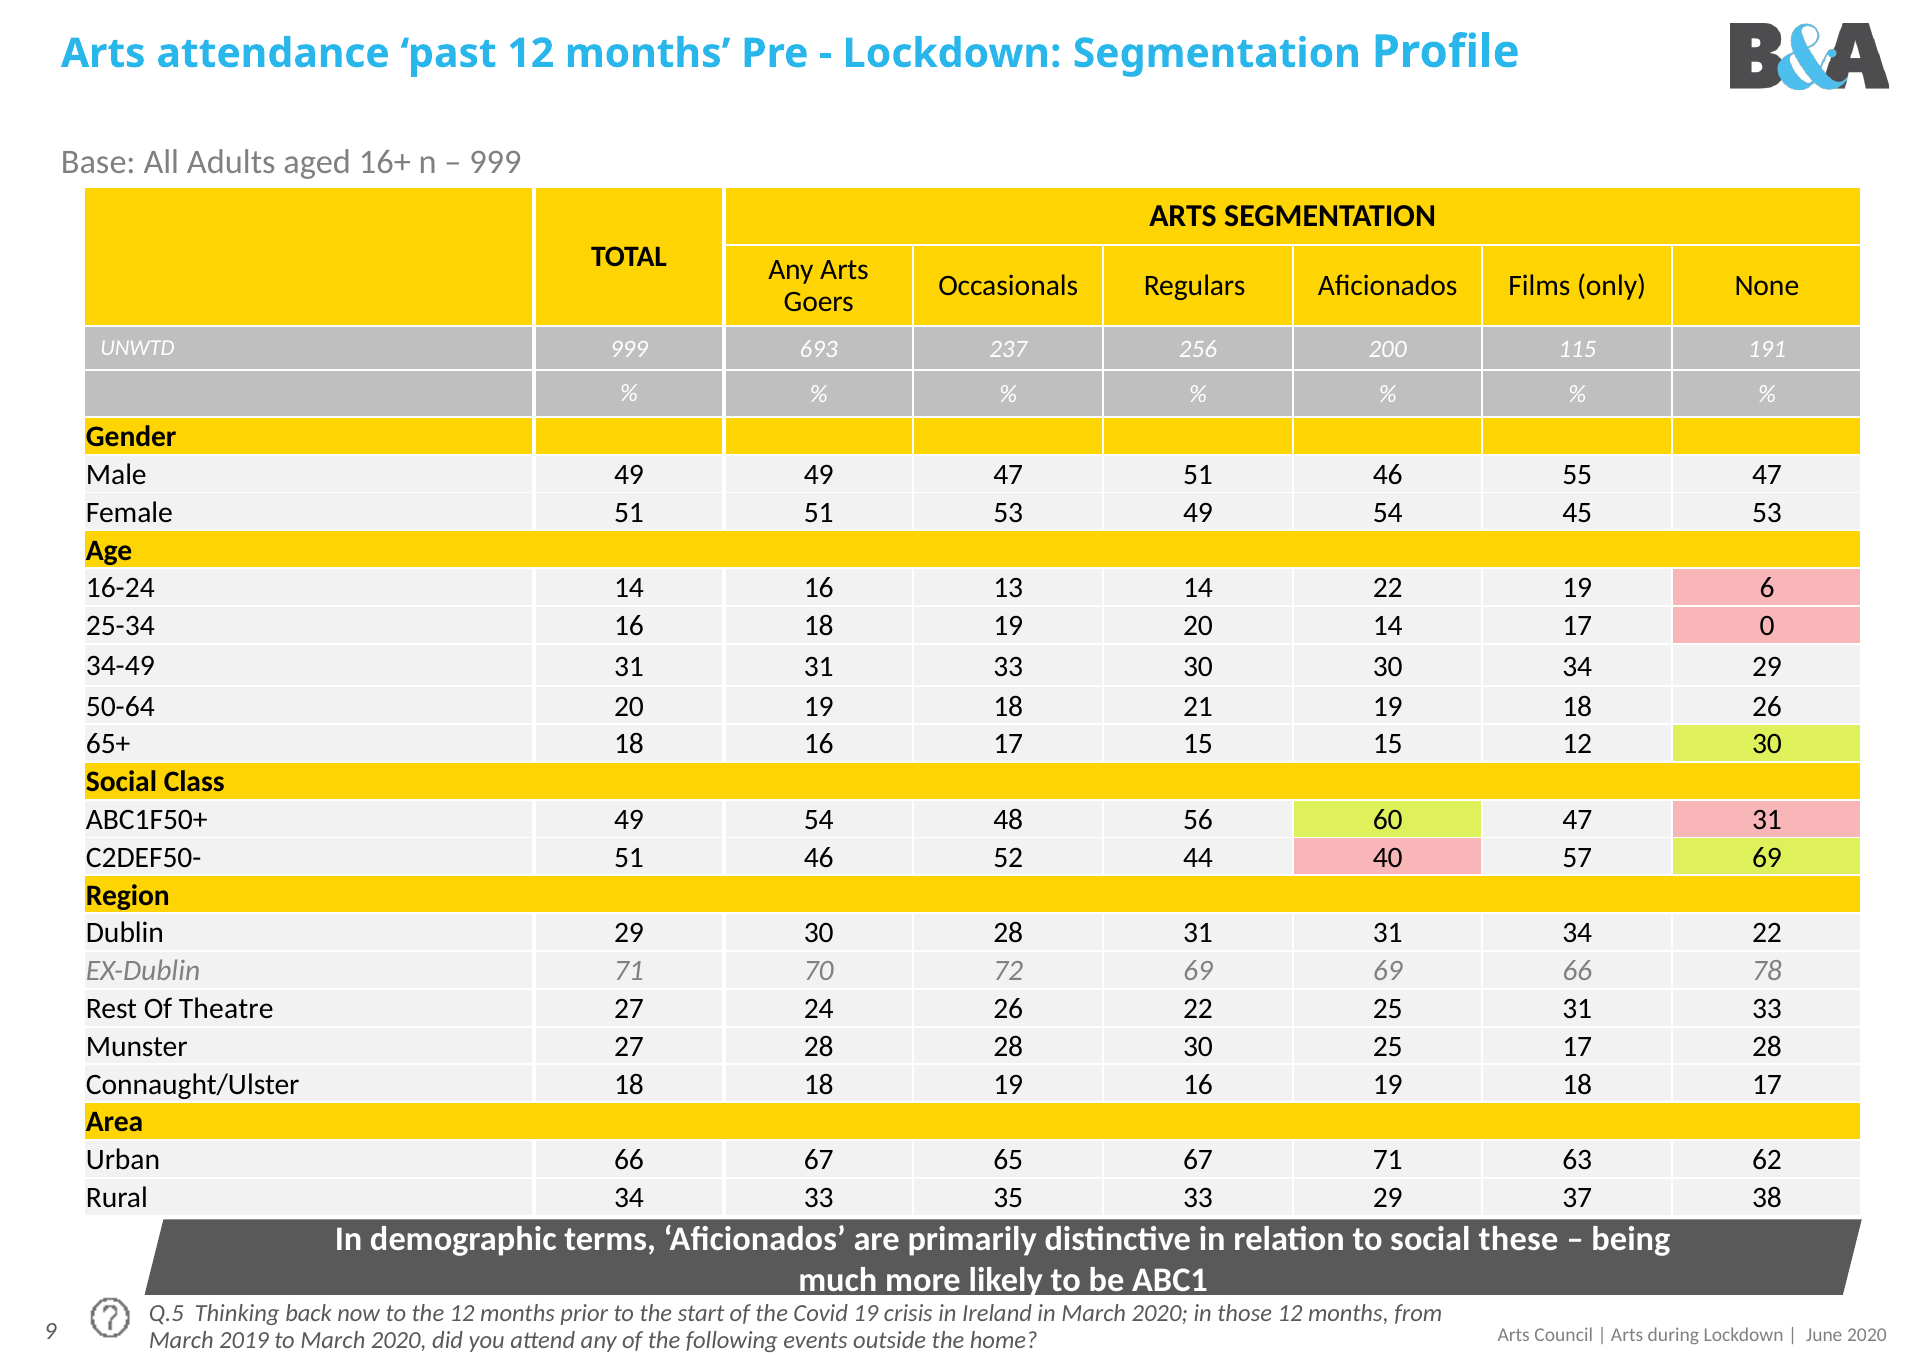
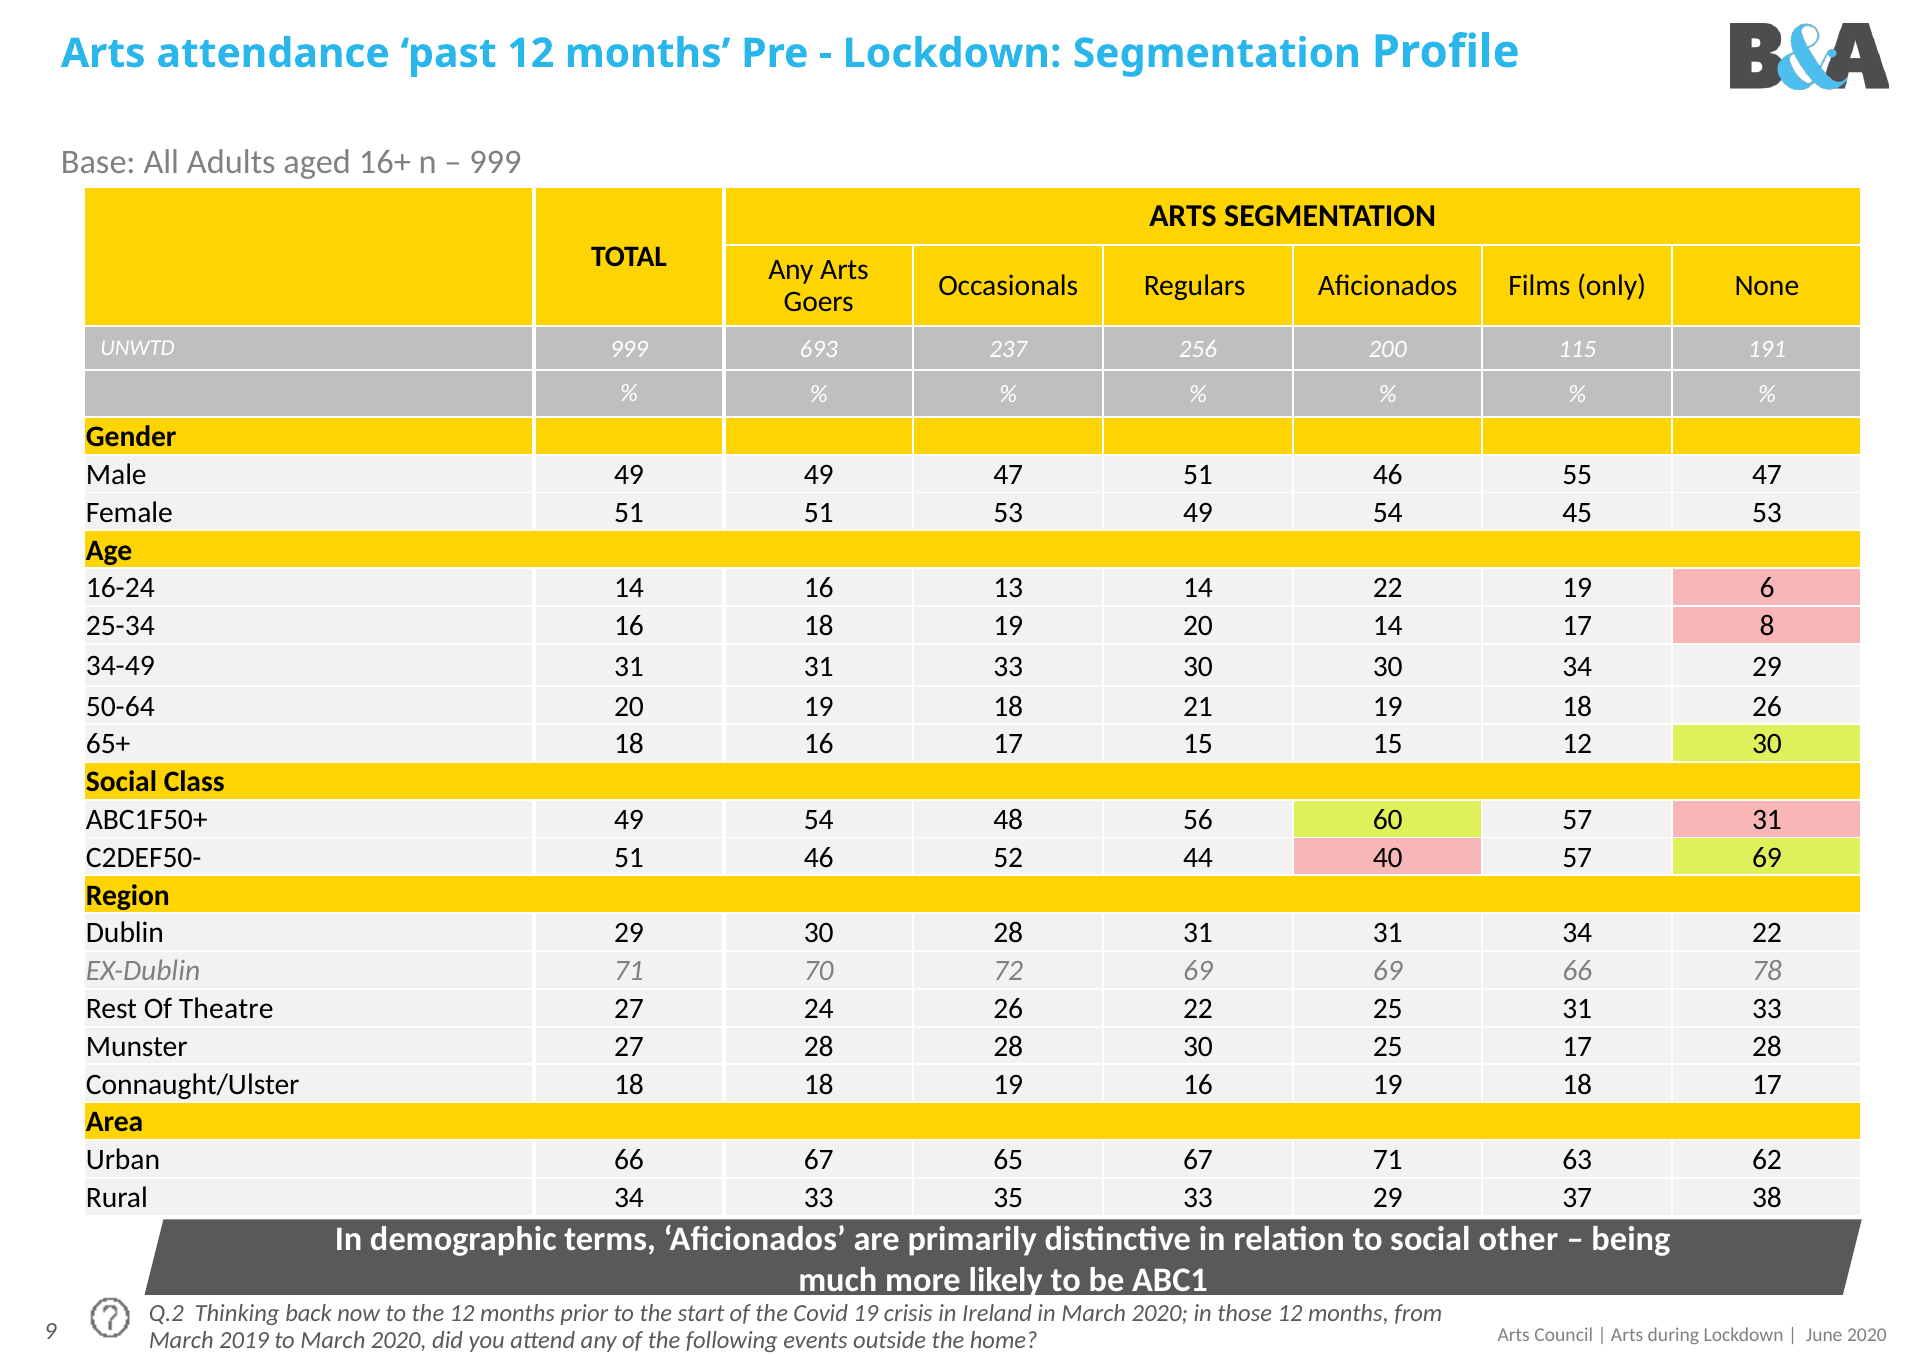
0: 0 -> 8
60 47: 47 -> 57
these: these -> other
Q.5: Q.5 -> Q.2
